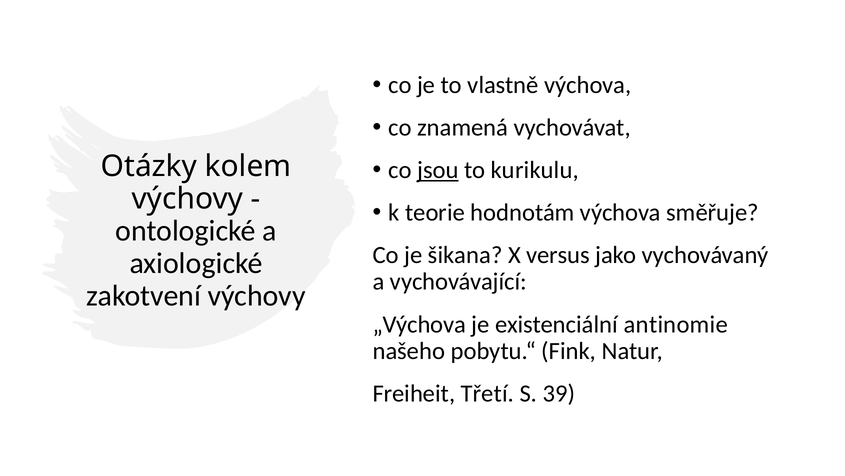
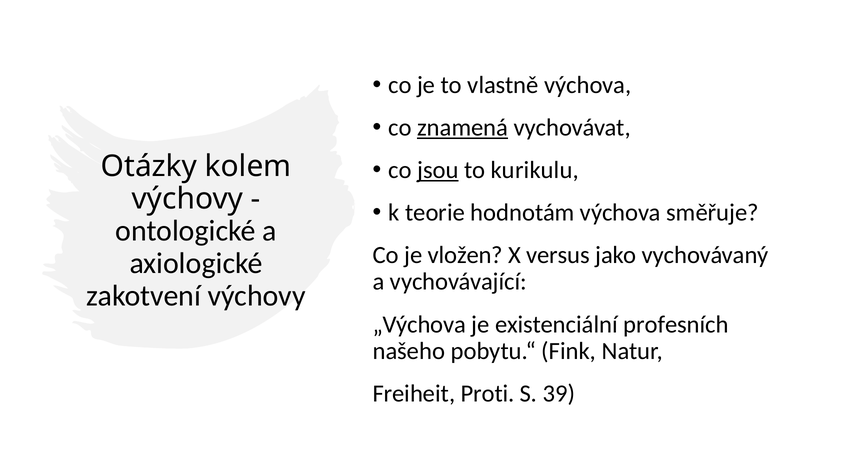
znamená underline: none -> present
šikana: šikana -> vložen
antinomie: antinomie -> profesních
Třetí: Třetí -> Proti
